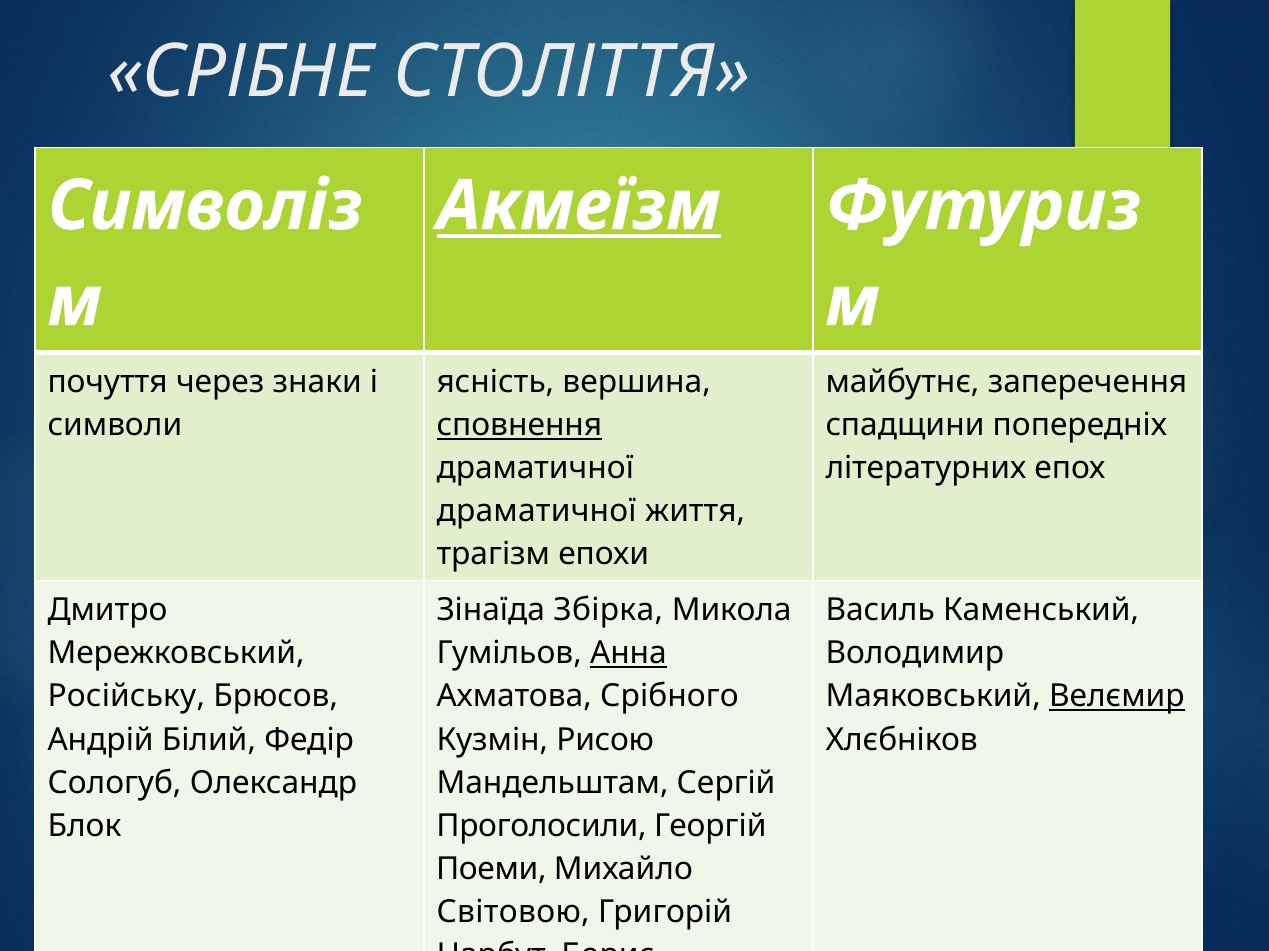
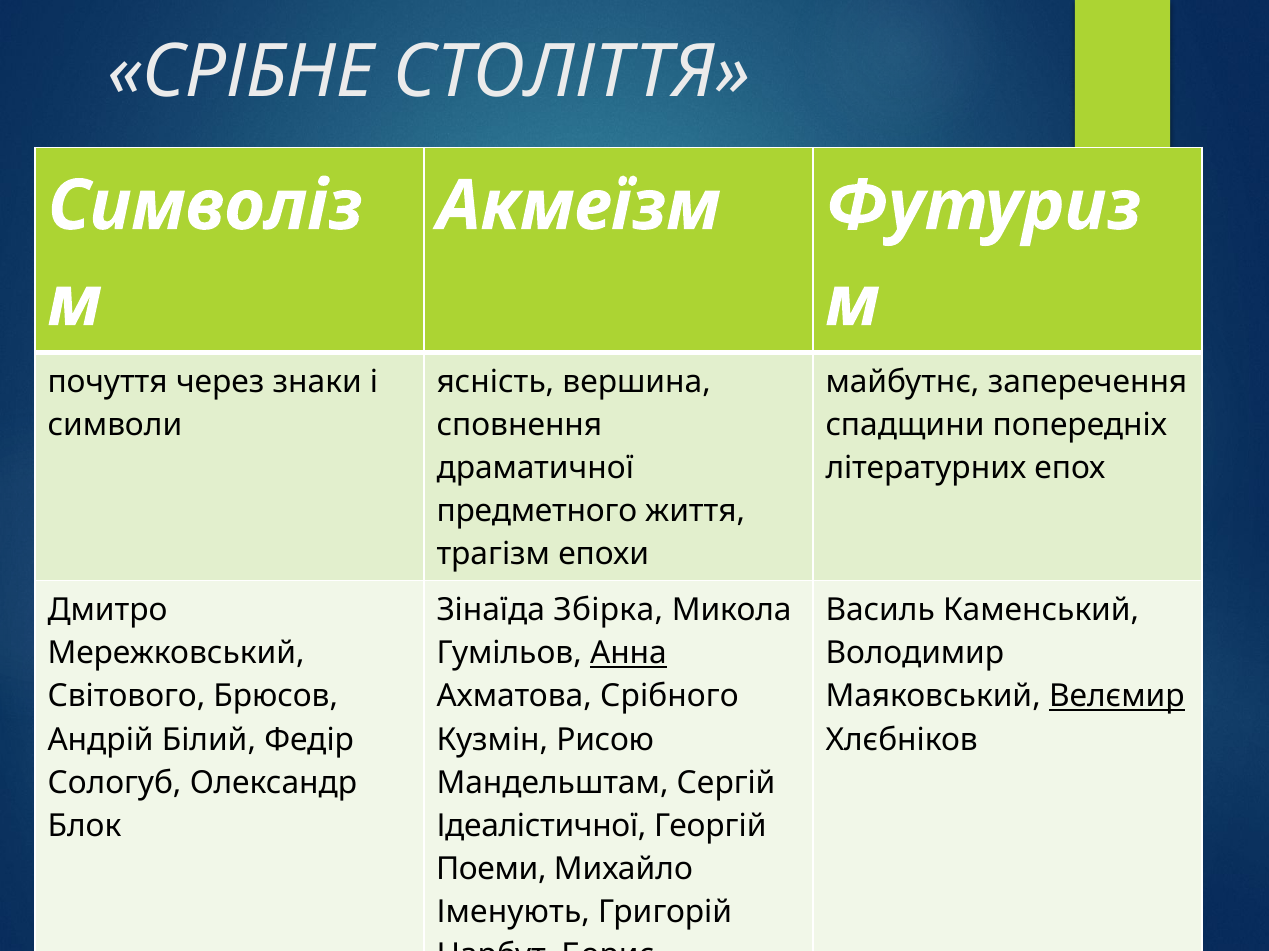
Акмеїзм underline: present -> none
сповнення underline: present -> none
драматичної at (537, 512): драматичної -> предметного
Російську: Російську -> Світового
Проголосили: Проголосили -> Ідеалістичної
Світовою: Світовою -> Іменують
